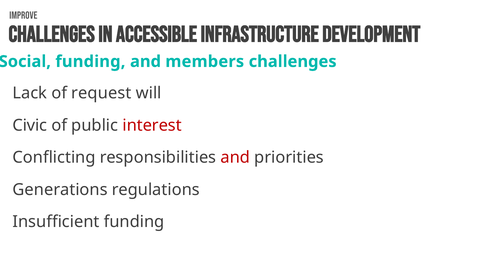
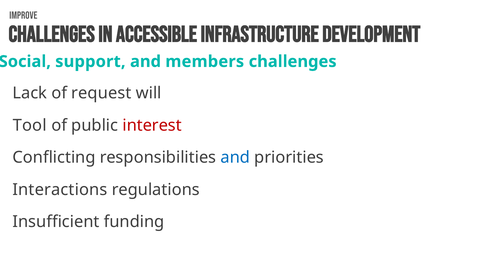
funding at (90, 62): funding -> support
Civic: Civic -> Tool
and at (235, 157) colour: red -> blue
Generations: Generations -> Interactions
